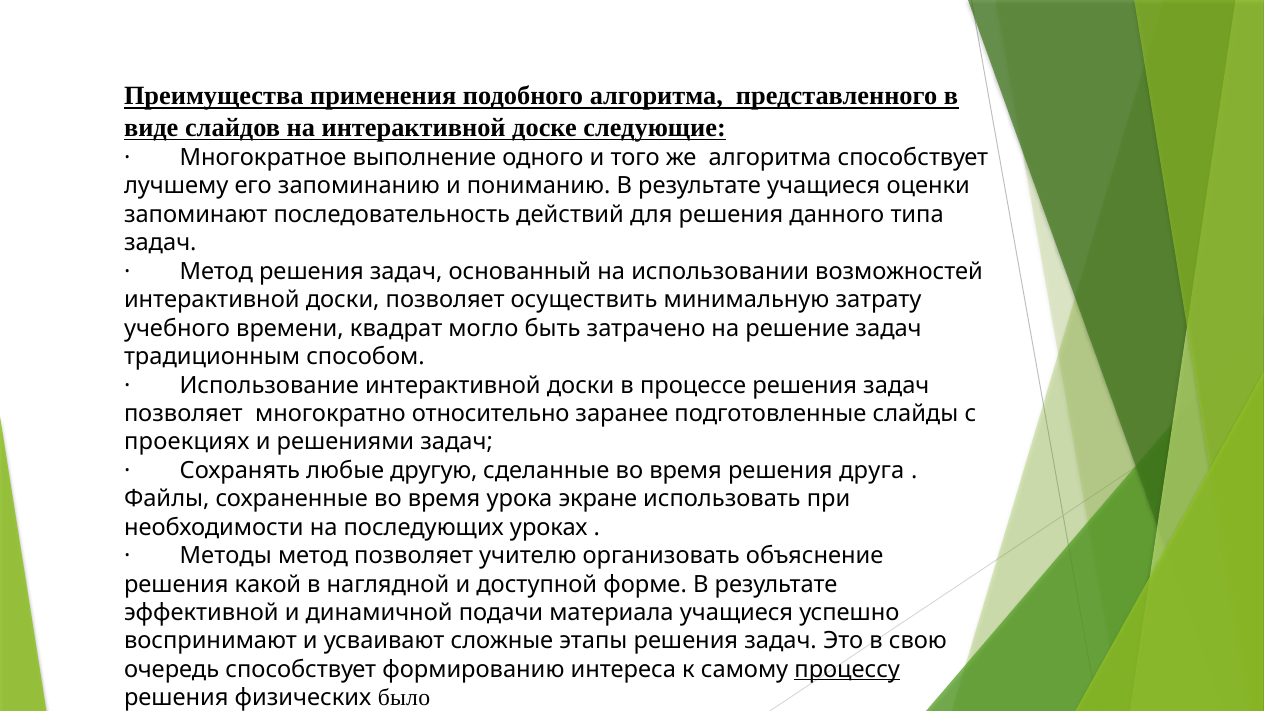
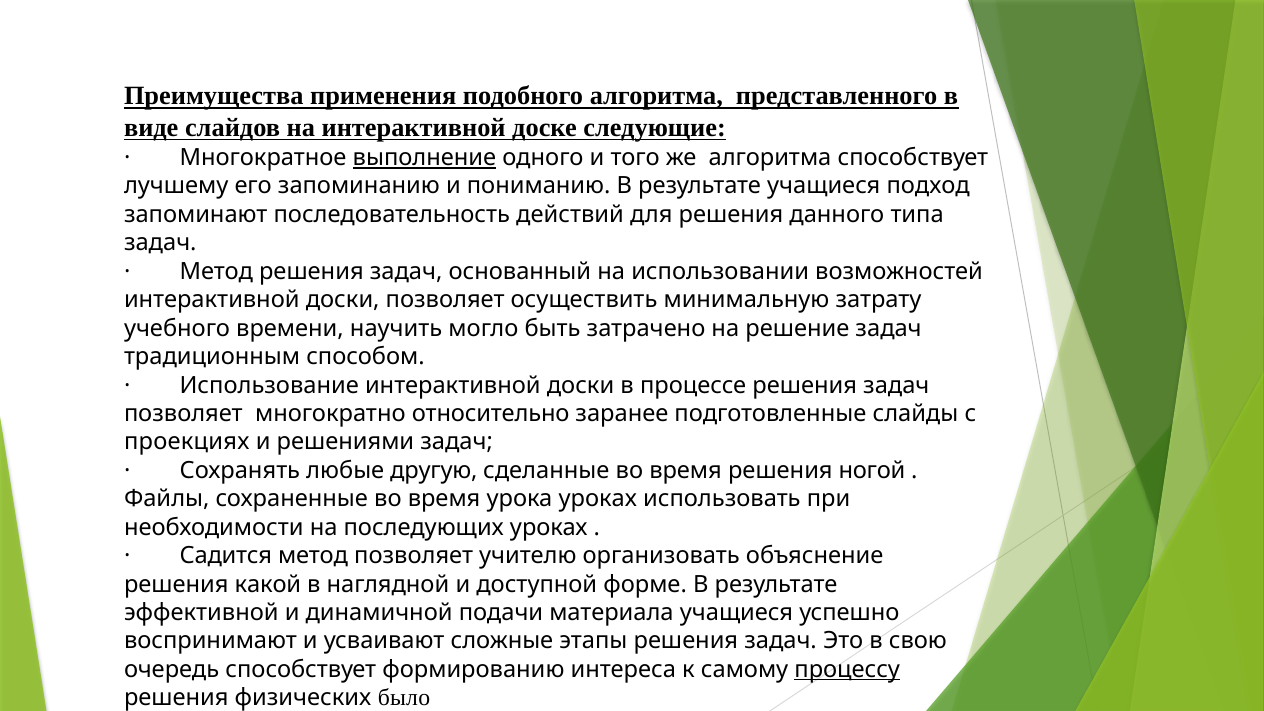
выполнение underline: none -> present
оценки: оценки -> подход
квадрат: квадрат -> научить
друга: друга -> ногой
урока экране: экране -> уроках
Методы: Методы -> Садится
